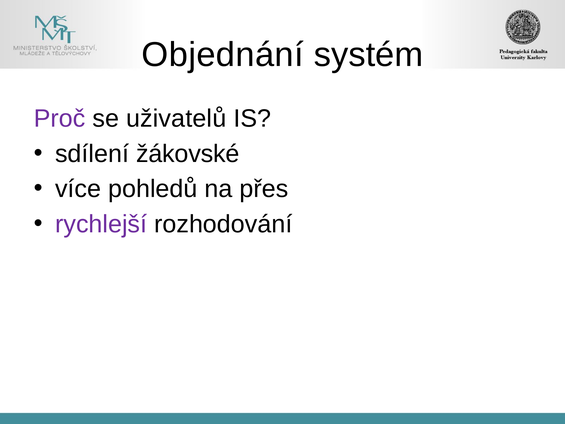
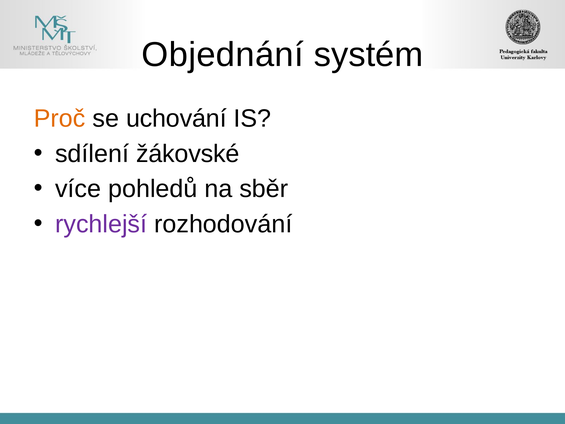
Proč colour: purple -> orange
uživatelů: uživatelů -> uchování
přes: přes -> sběr
